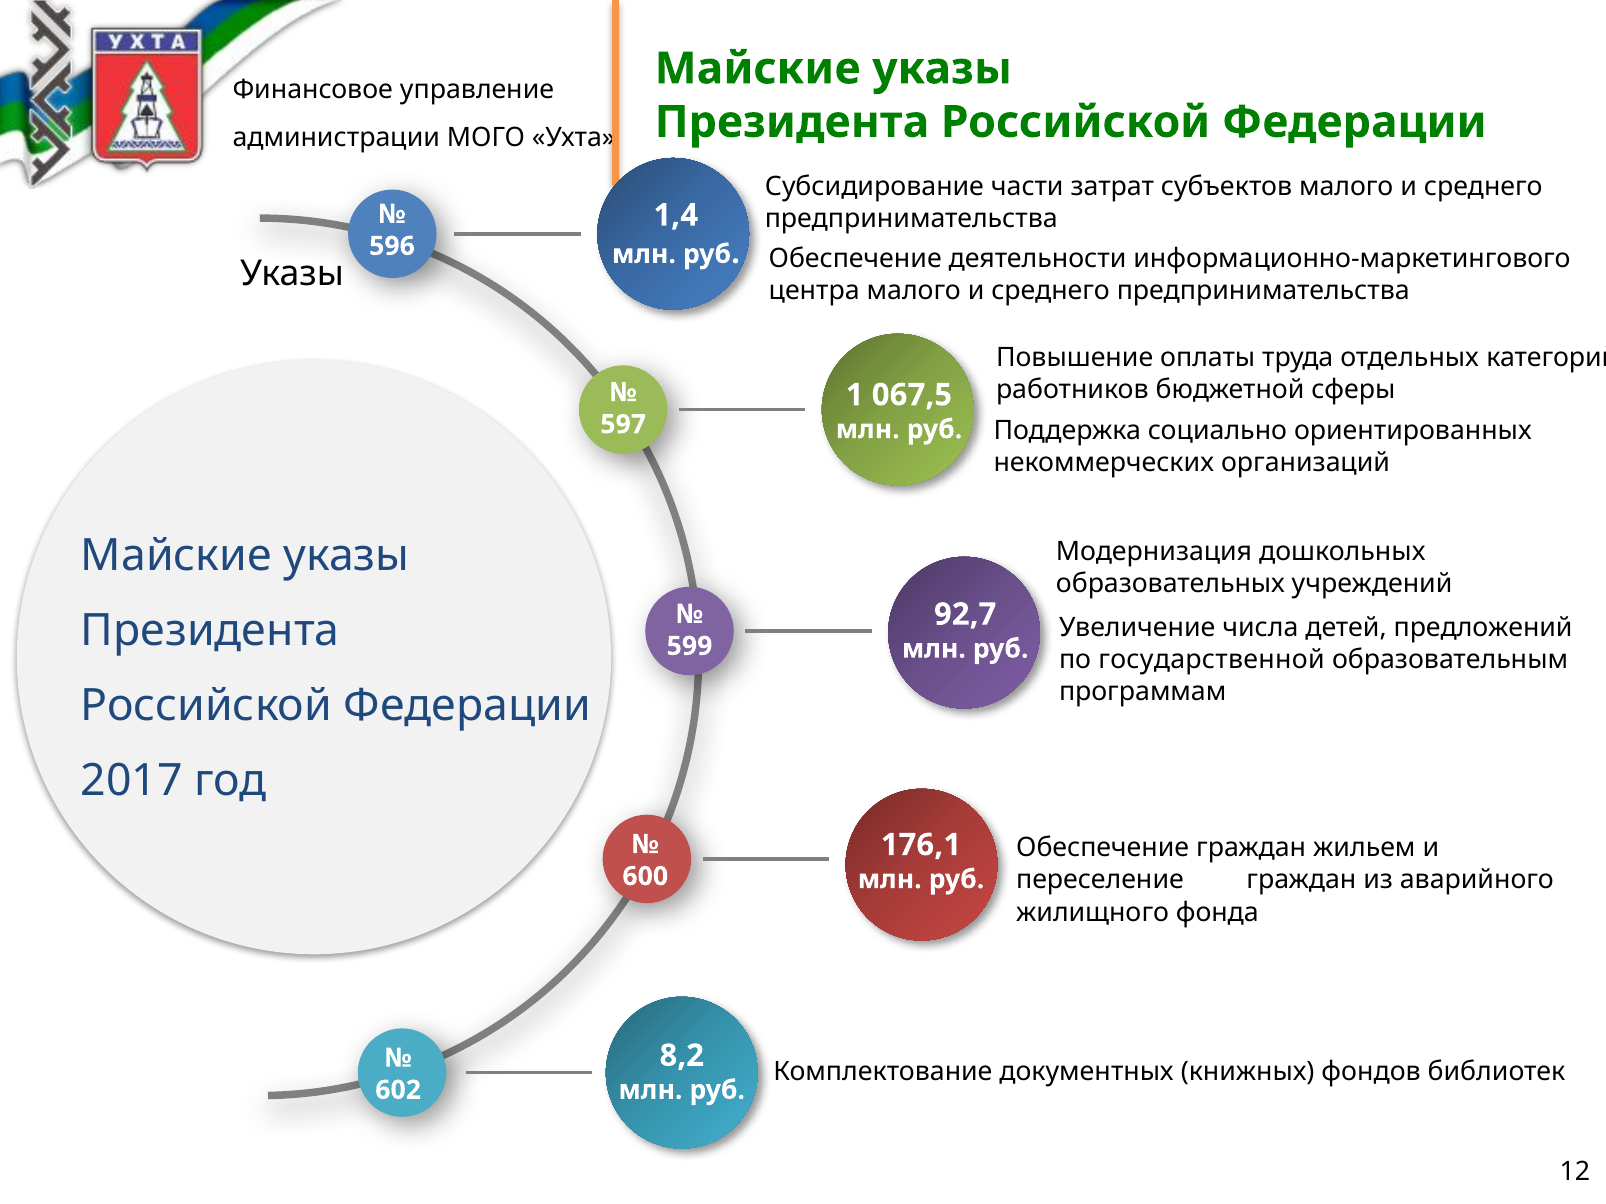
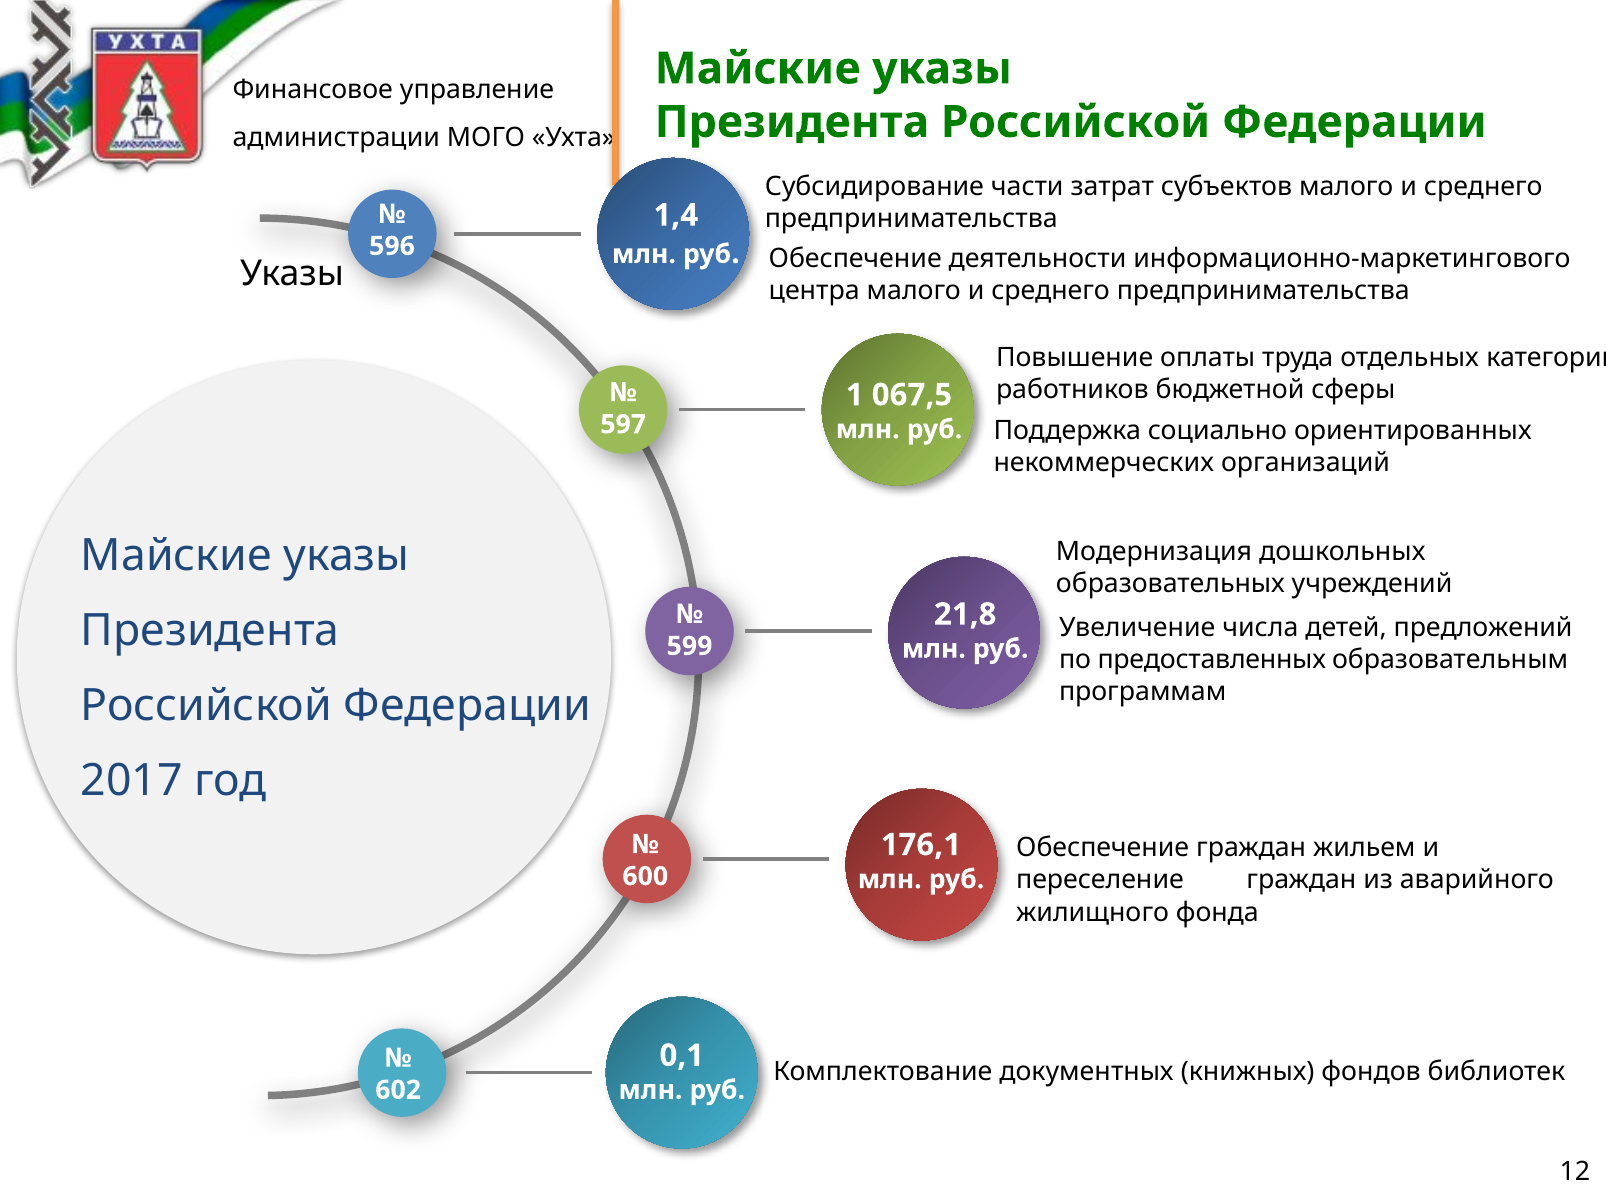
92,7: 92,7 -> 21,8
государственной: государственной -> предоставленных
8,2: 8,2 -> 0,1
